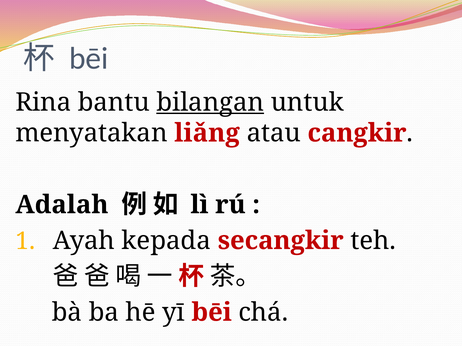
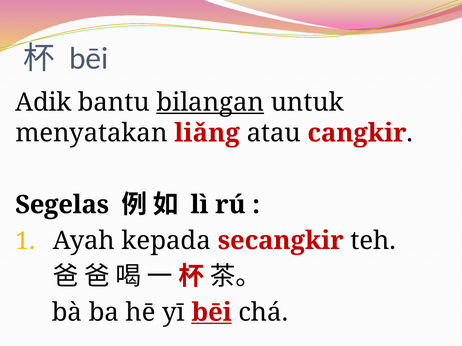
Rina: Rina -> Adik
Adalah: Adalah -> Segelas
bēi at (212, 313) underline: none -> present
